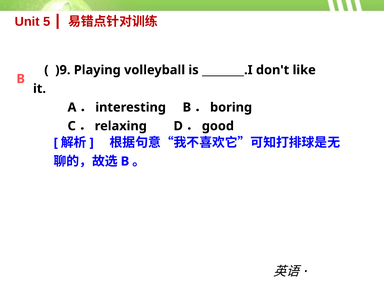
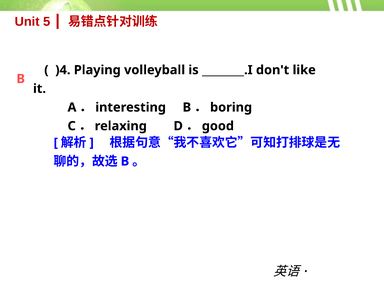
)9: )9 -> )4
